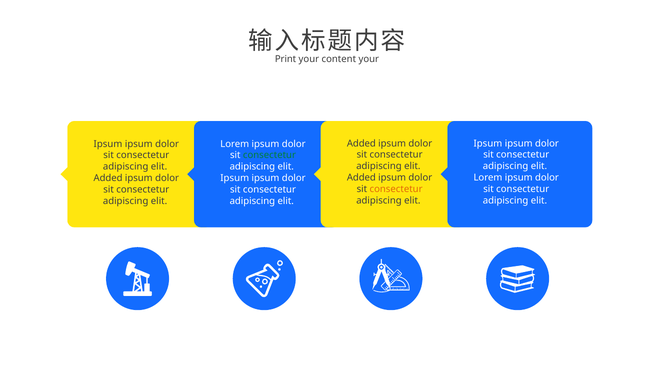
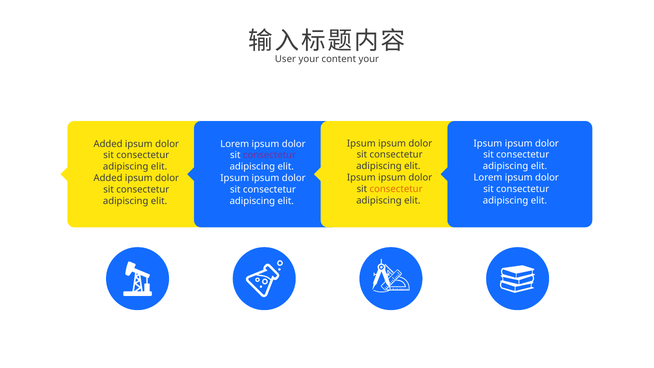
Print: Print -> User
Added at (361, 143): Added -> Ipsum
Ipsum at (108, 144): Ipsum -> Added
consectetur at (269, 155) colour: green -> purple
Added at (361, 178): Added -> Ipsum
